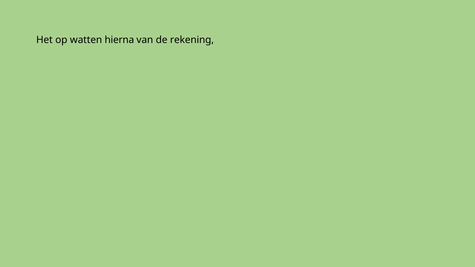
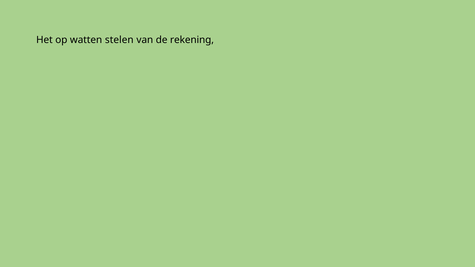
hierna: hierna -> stelen
